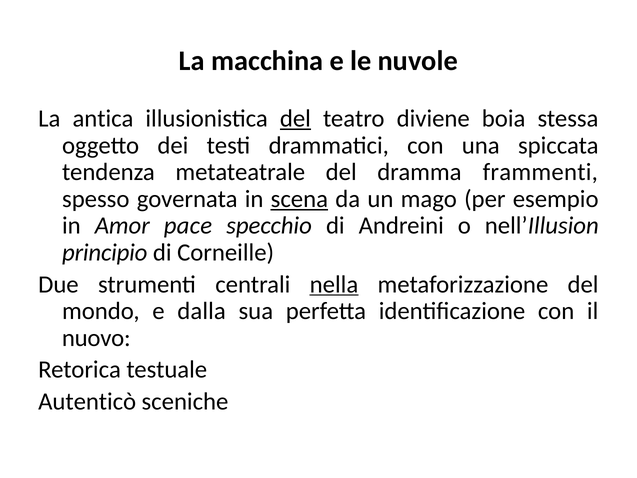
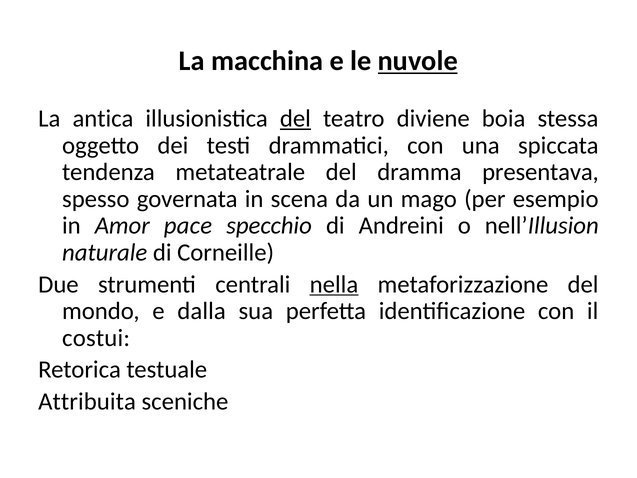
nuvole underline: none -> present
frammenti: frammenti -> presentava
scena underline: present -> none
principio: principio -> naturale
nuovo: nuovo -> costui
Autenticò: Autenticò -> Attribuita
